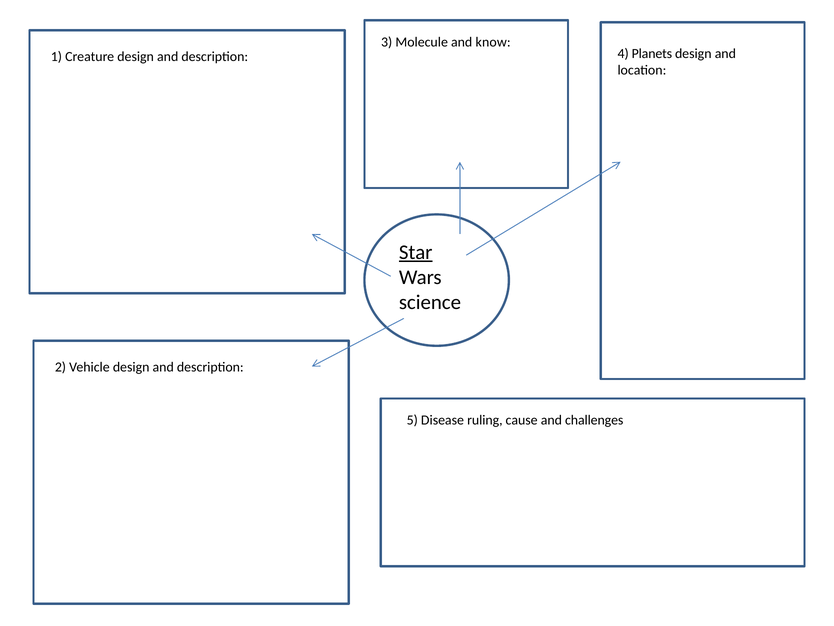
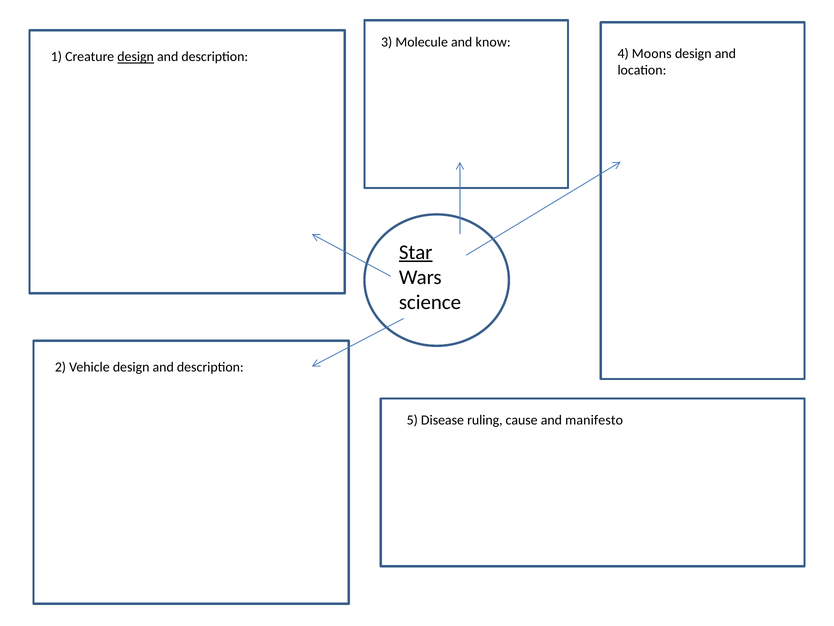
Planets: Planets -> Moons
design at (136, 57) underline: none -> present
challenges: challenges -> manifesto
